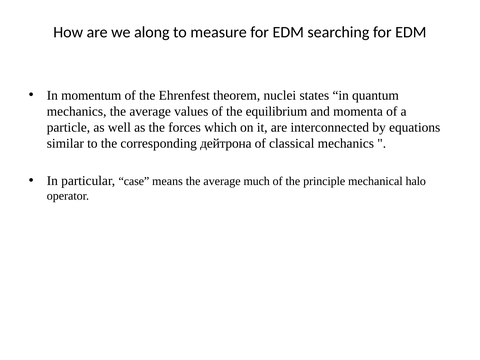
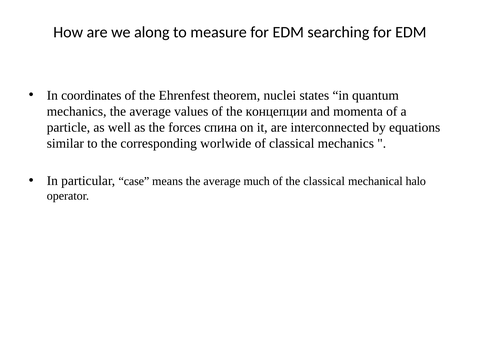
momentum: momentum -> coordinates
equilibrium: equilibrium -> концепции
which: which -> спина
дейтрона: дейтрона -> worlwide
the principle: principle -> classical
